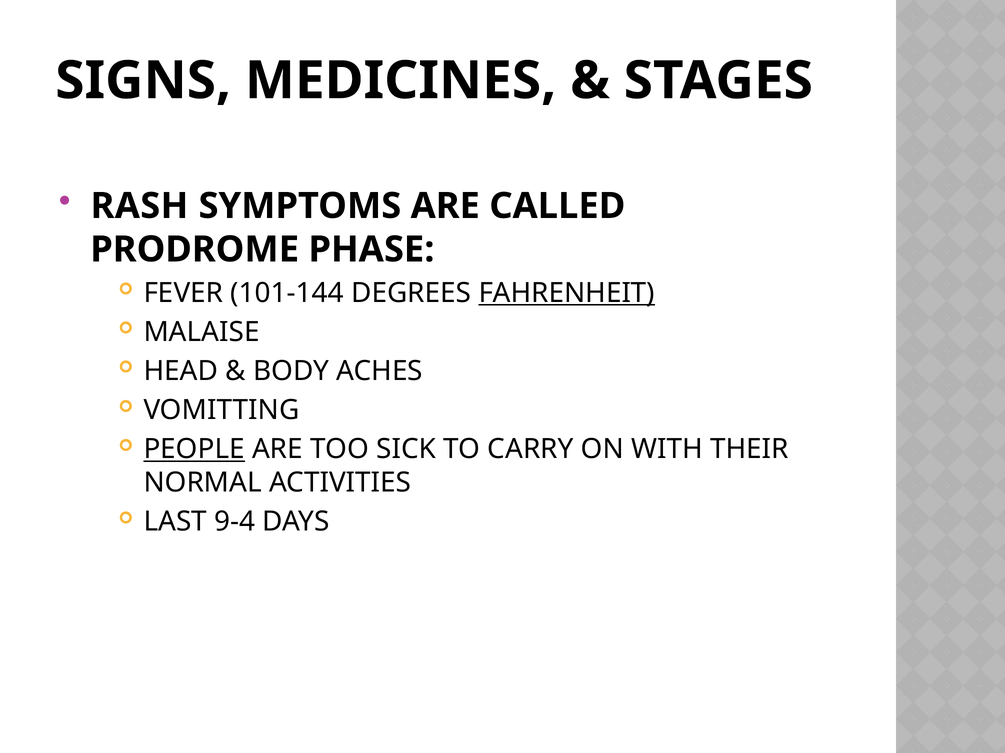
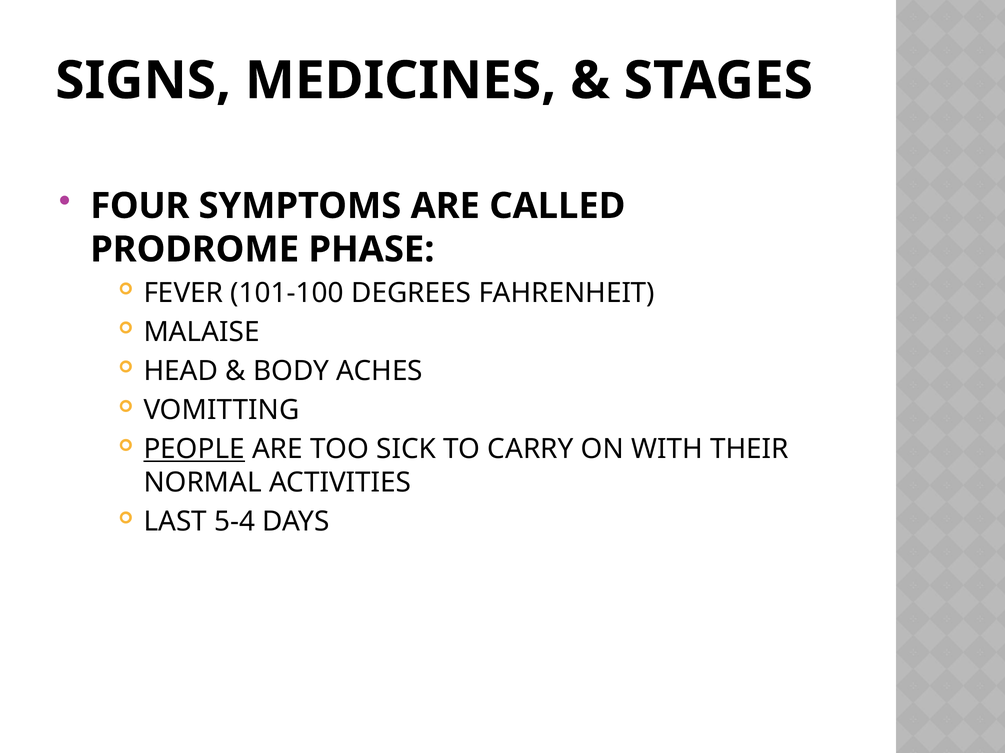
RASH: RASH -> FOUR
101-144: 101-144 -> 101-100
FAHRENHEIT underline: present -> none
9-4: 9-4 -> 5-4
